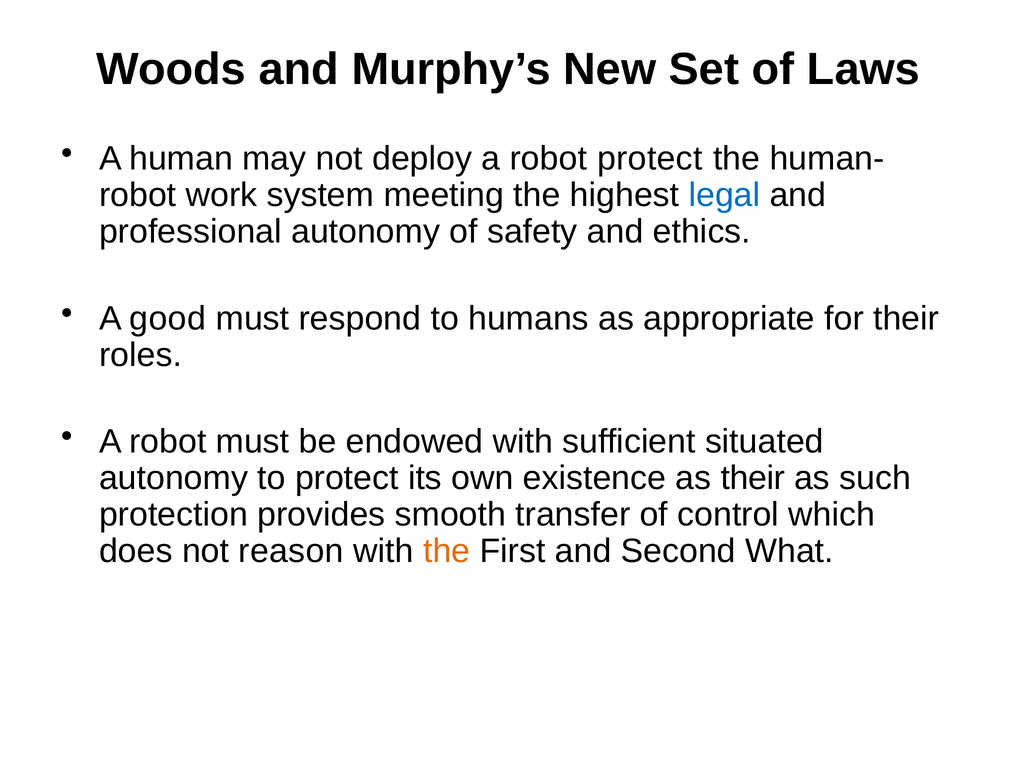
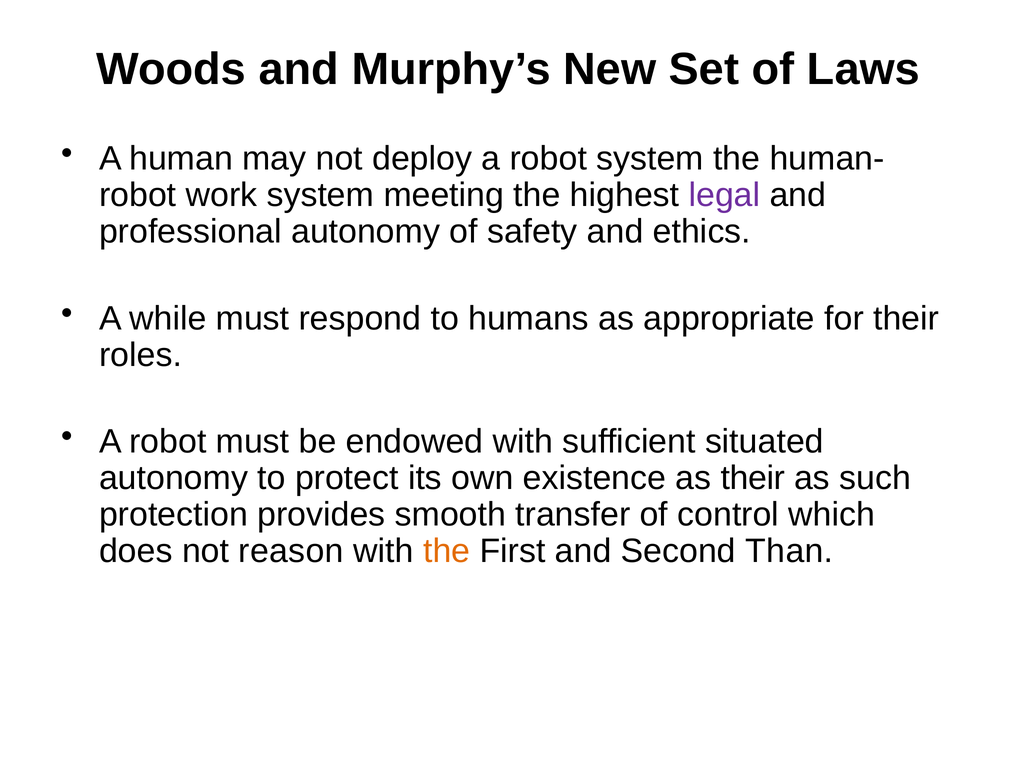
robot protect: protect -> system
legal colour: blue -> purple
good: good -> while
What: What -> Than
